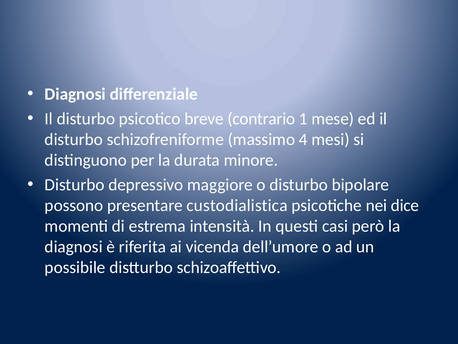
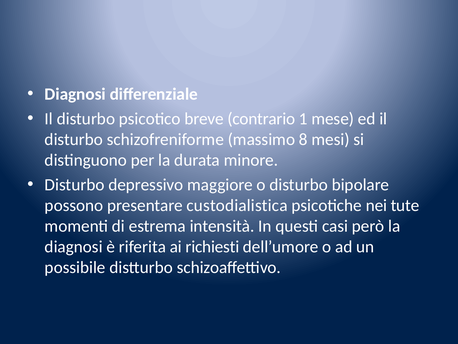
4: 4 -> 8
dice: dice -> tute
vicenda: vicenda -> richiesti
